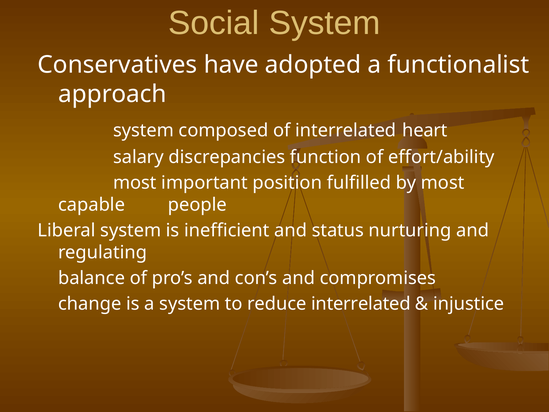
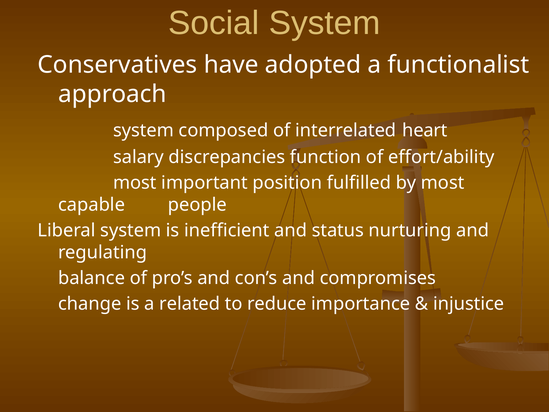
a system: system -> related
reduce interrelated: interrelated -> importance
